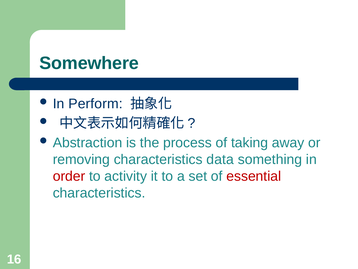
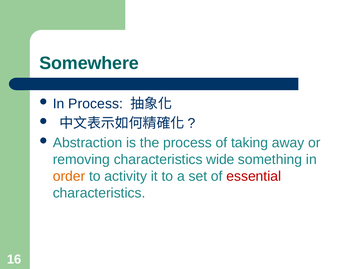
In Perform: Perform -> Process
data: data -> wide
order colour: red -> orange
